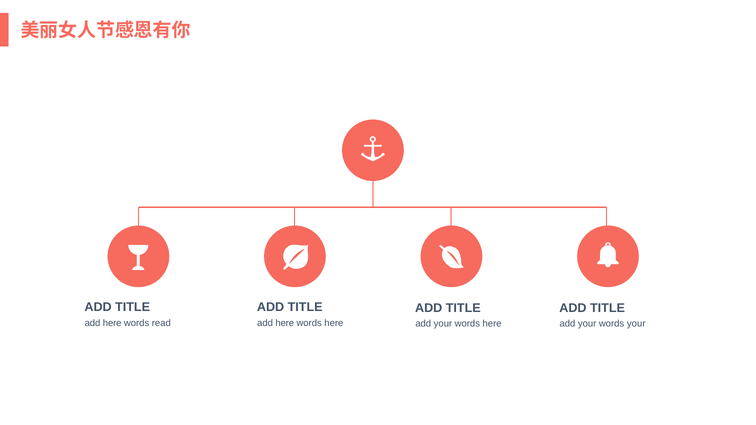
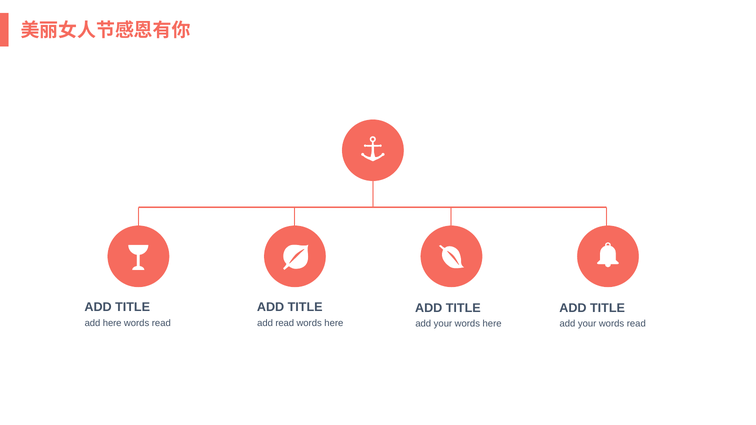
here at (285, 323): here -> read
your words your: your -> read
